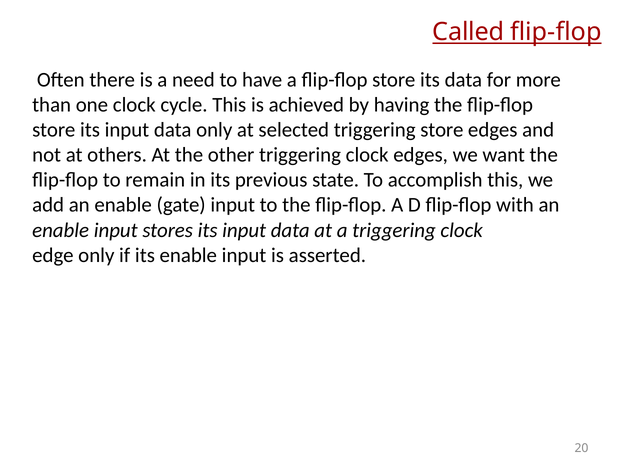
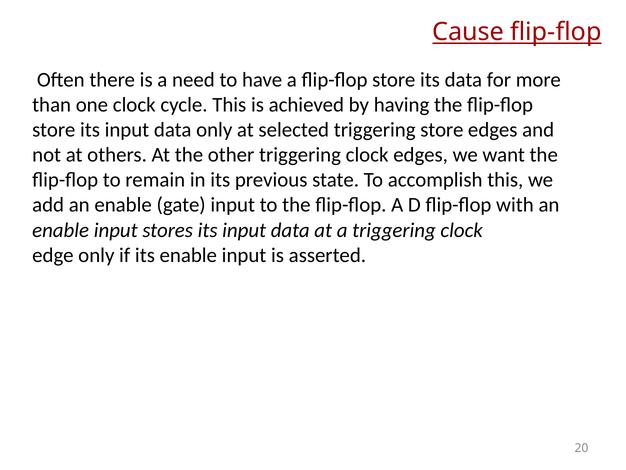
Called: Called -> Cause
